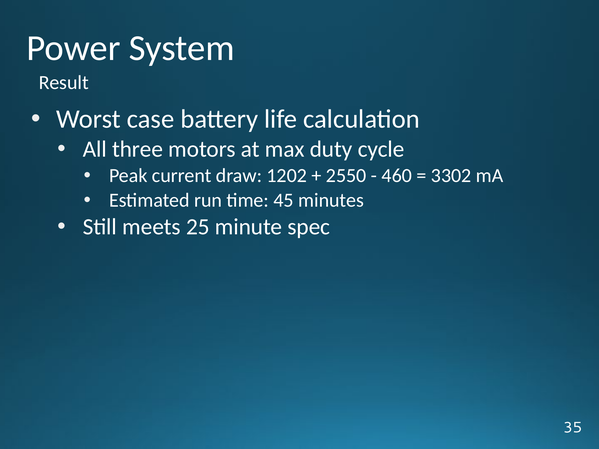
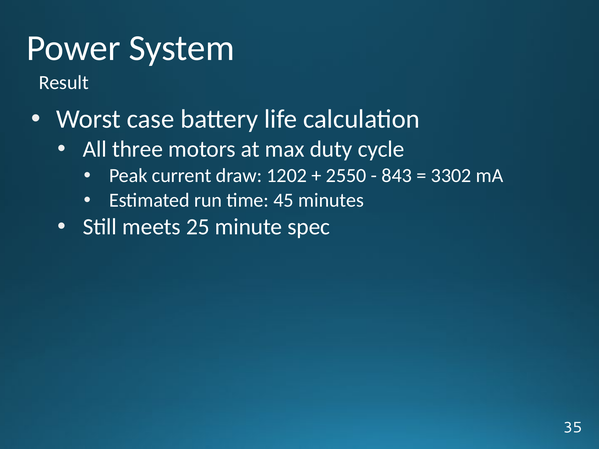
460: 460 -> 843
